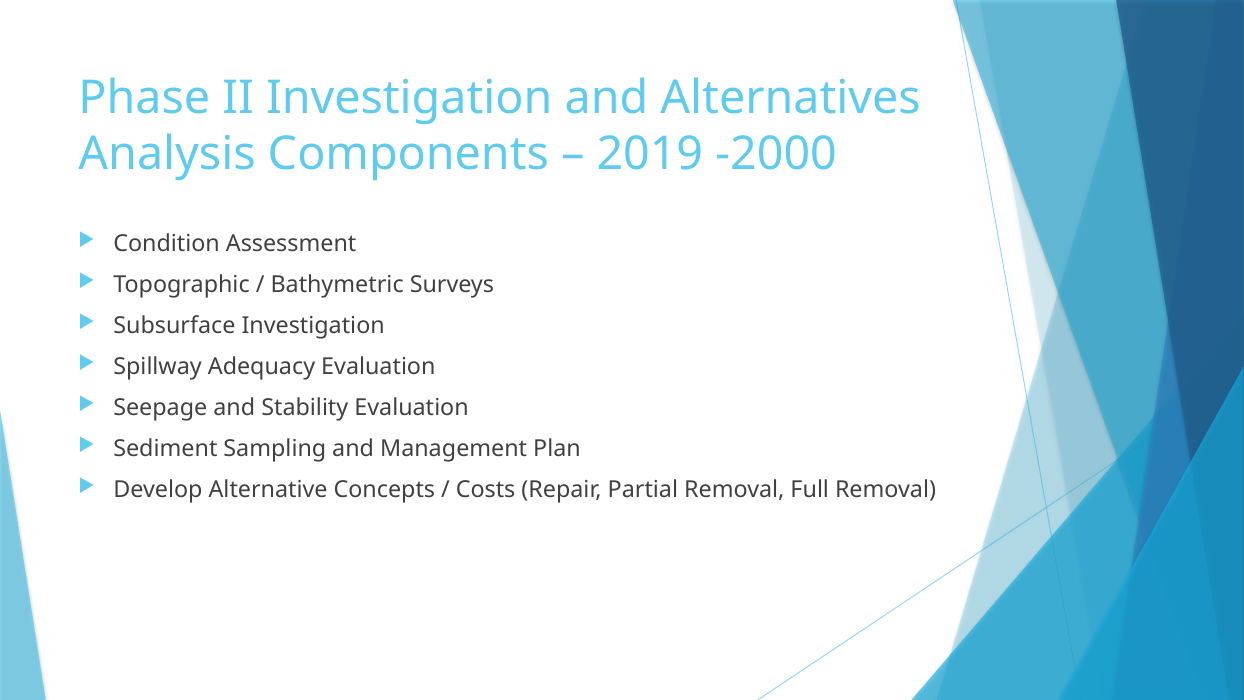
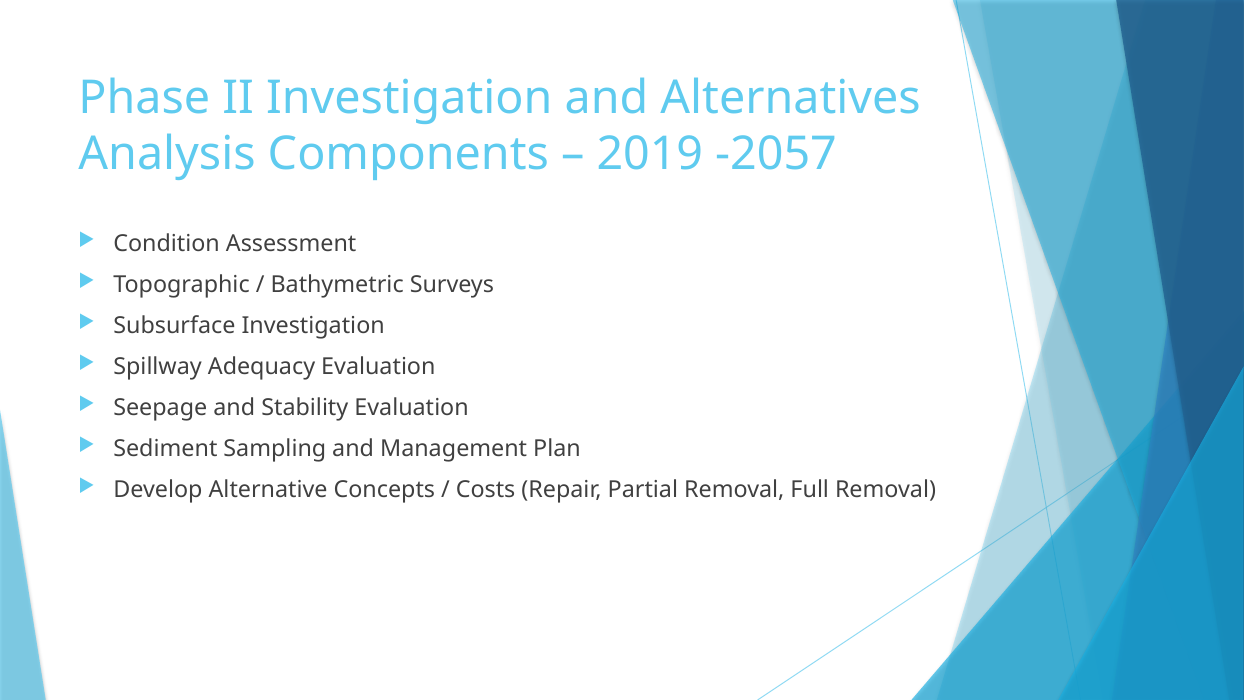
-2000: -2000 -> -2057
